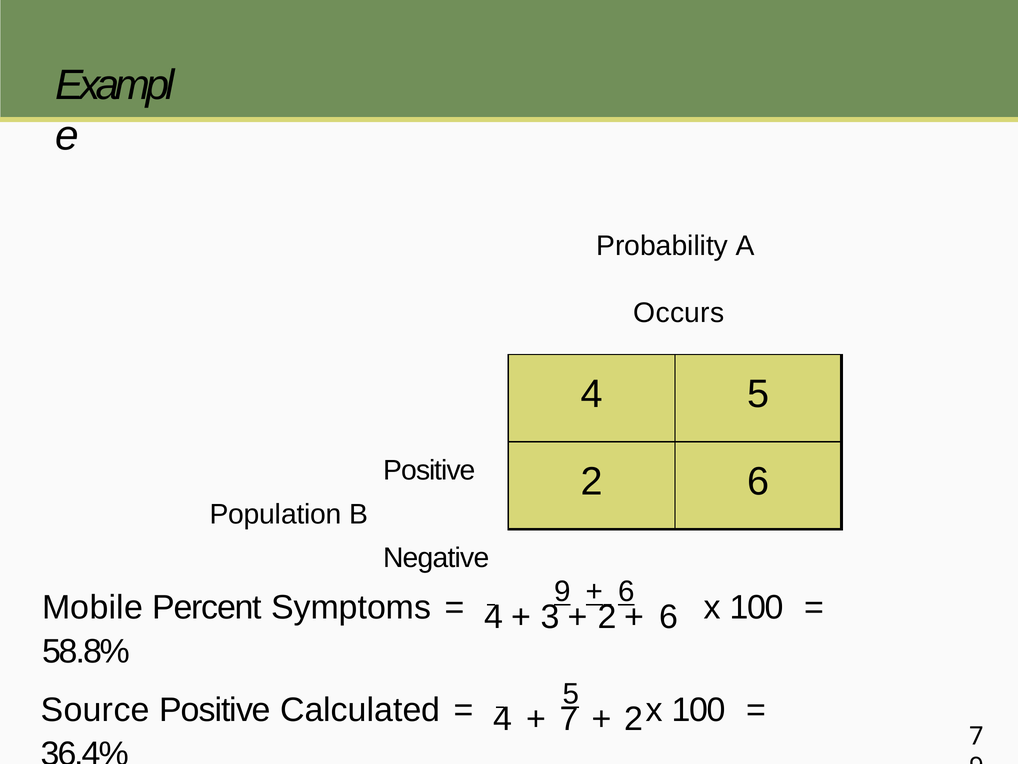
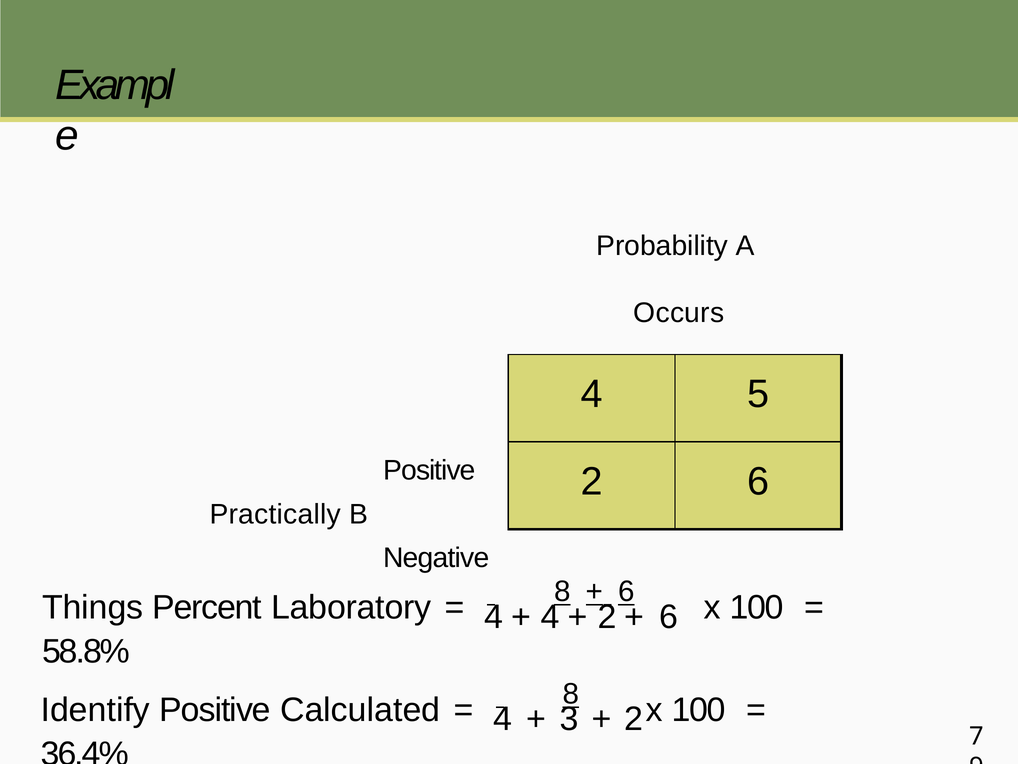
Population: Population -> Practically
Mobile: Mobile -> Things
Symptoms: Symptoms -> Laboratory
9 at (562, 591): 9 -> 8
3 at (550, 616): 3 -> 4
Source: Source -> Identify
5 at (571, 694): 5 -> 8
7 at (569, 719): 7 -> 3
